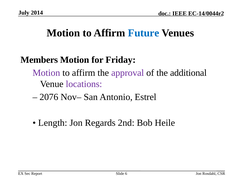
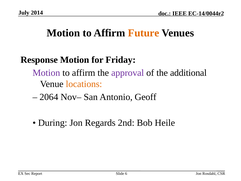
Future colour: blue -> orange
Members: Members -> Response
locations colour: purple -> orange
2076: 2076 -> 2064
Estrel: Estrel -> Geoff
Length: Length -> During
